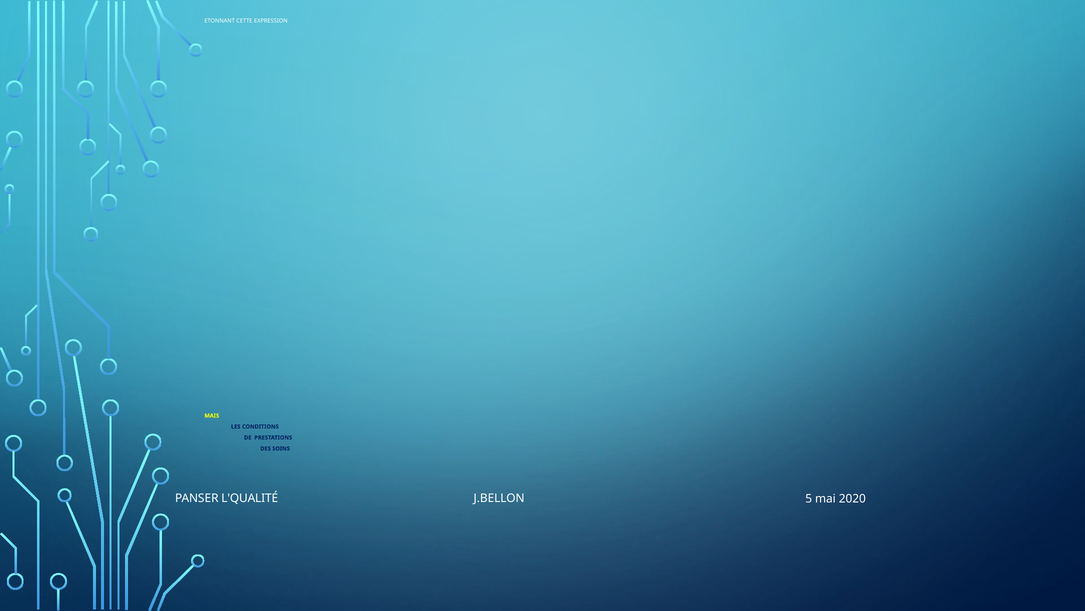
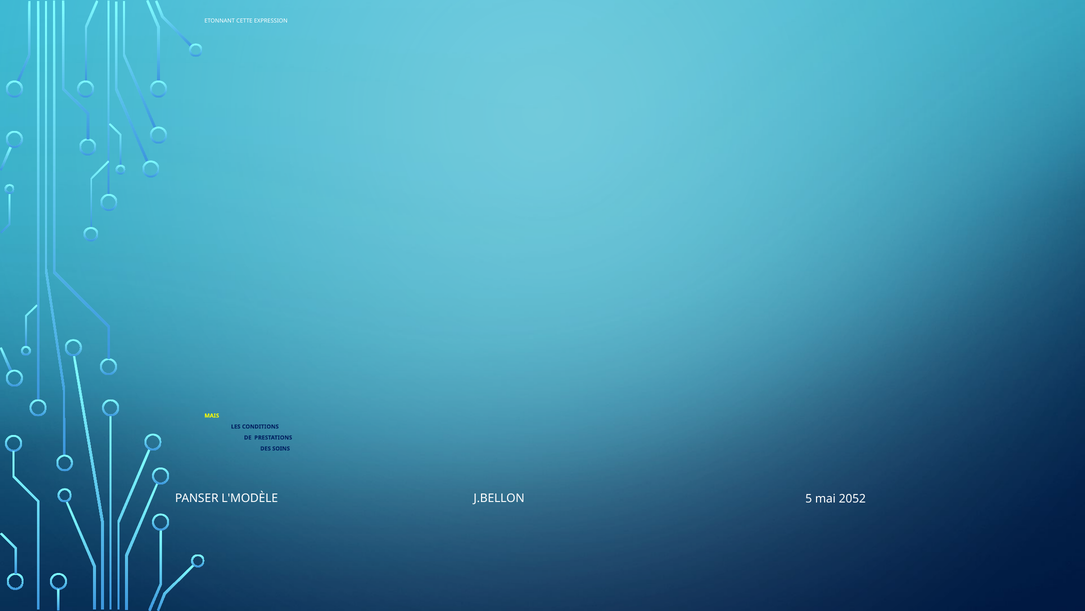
L'QUALITÉ: L'QUALITÉ -> L'MODÈLE
2020: 2020 -> 2052
